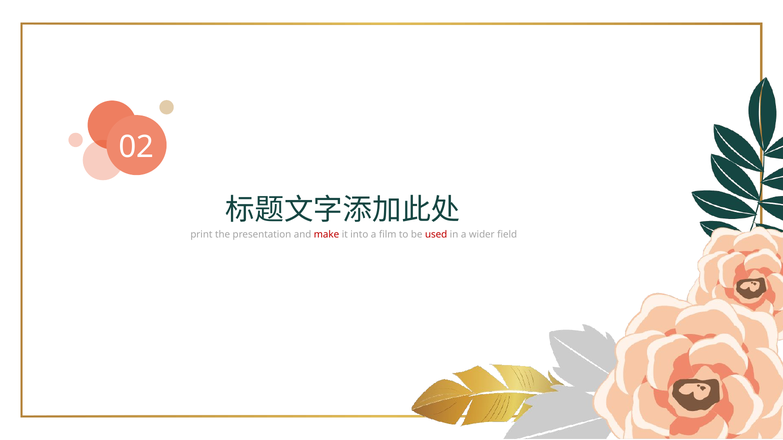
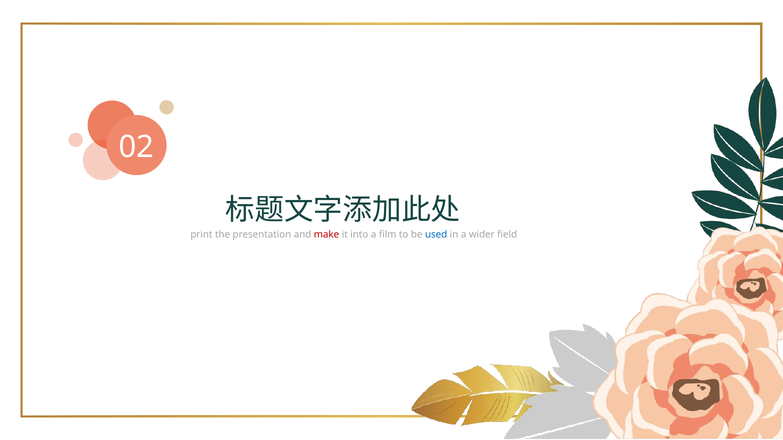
used colour: red -> blue
